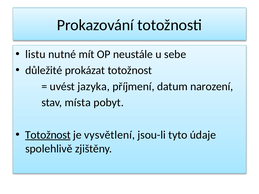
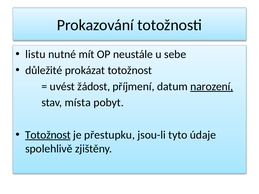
jazyka: jazyka -> žádost
narození underline: none -> present
vysvětlení: vysvětlení -> přestupku
